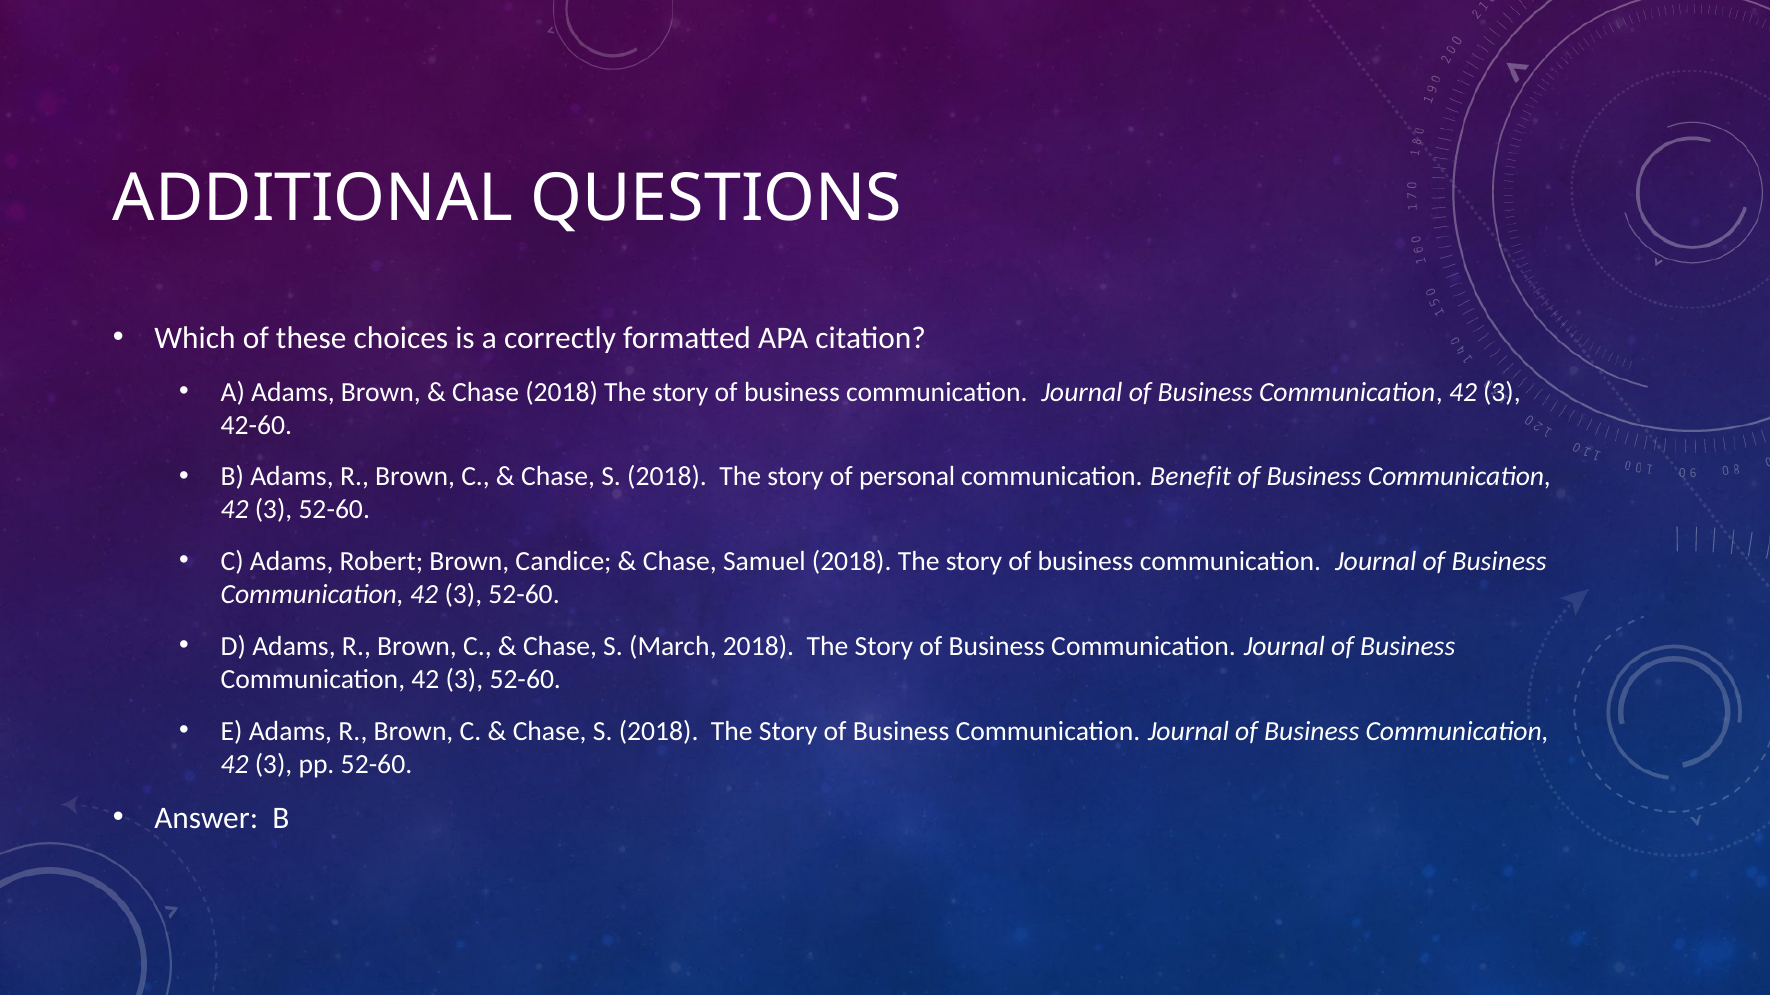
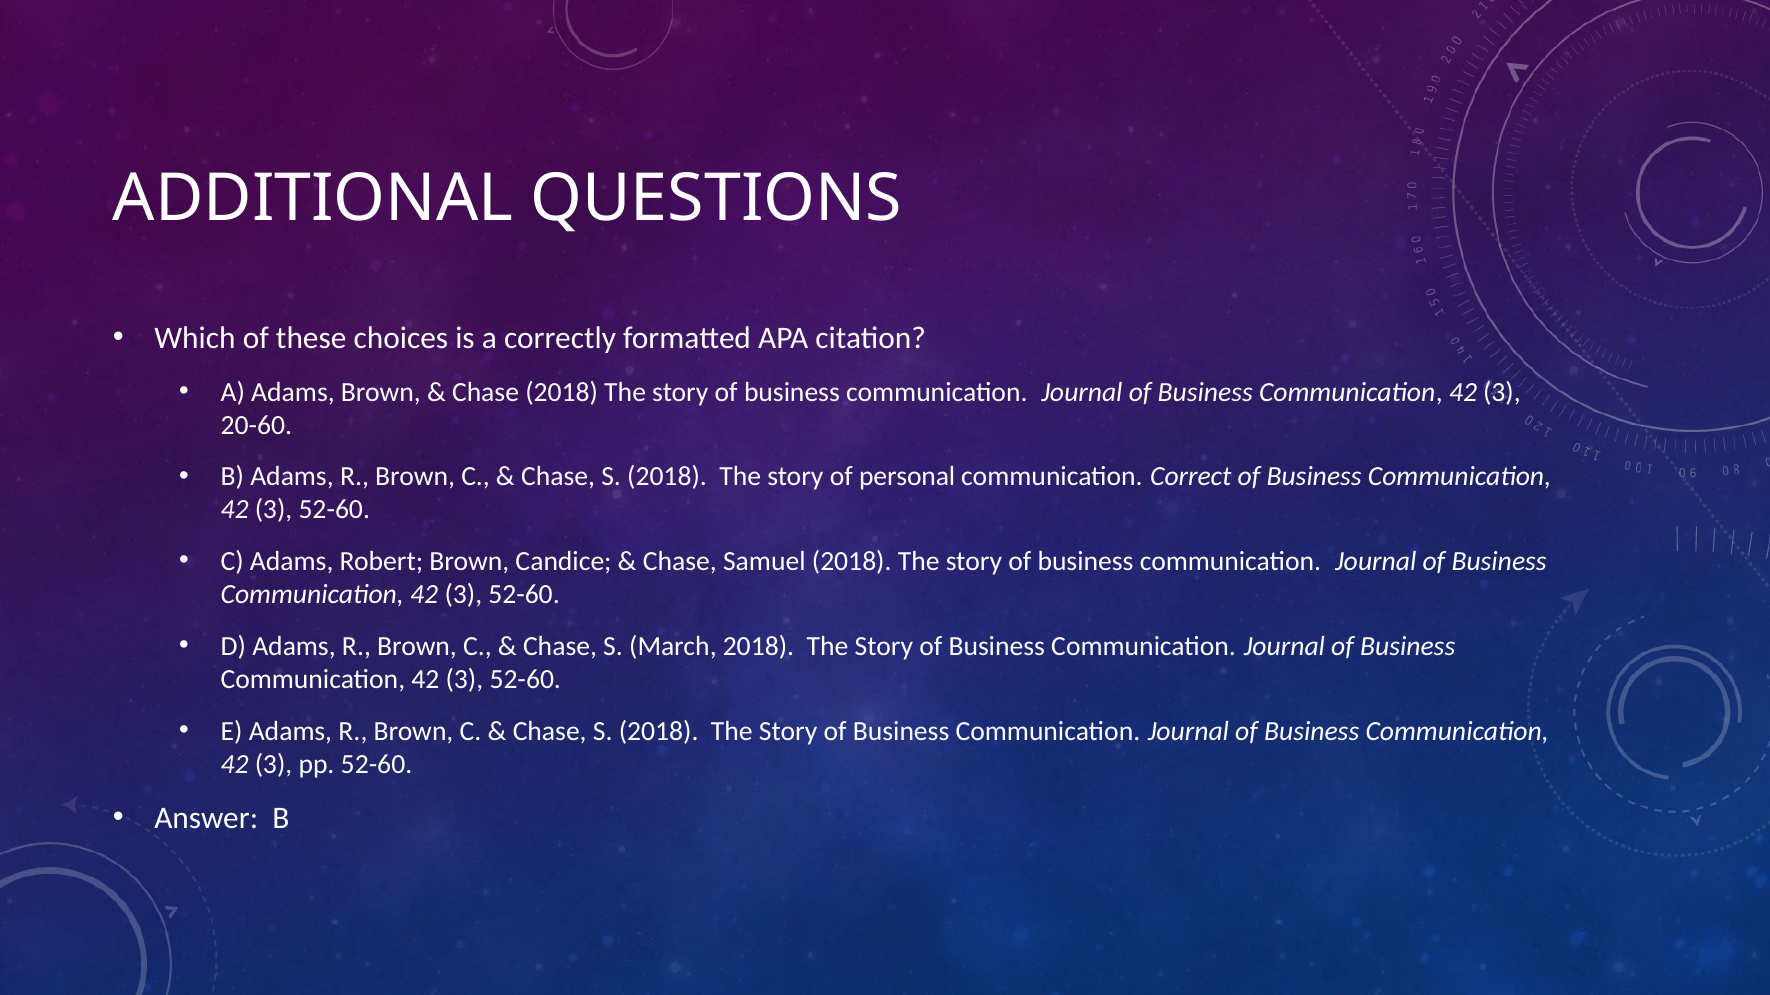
42-60: 42-60 -> 20-60
Benefit: Benefit -> Correct
